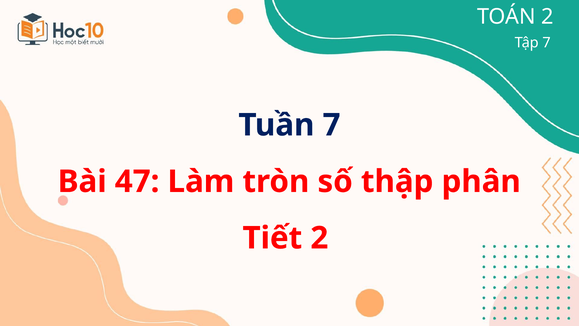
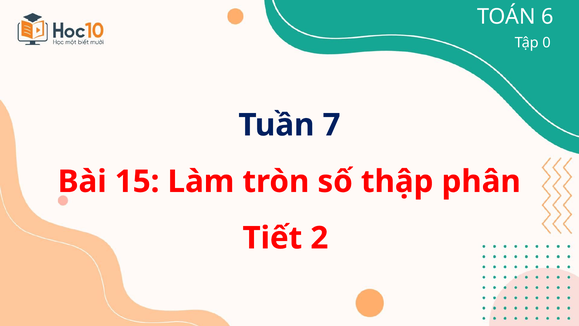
TOÁN 2: 2 -> 6
Tập 7: 7 -> 0
47: 47 -> 15
